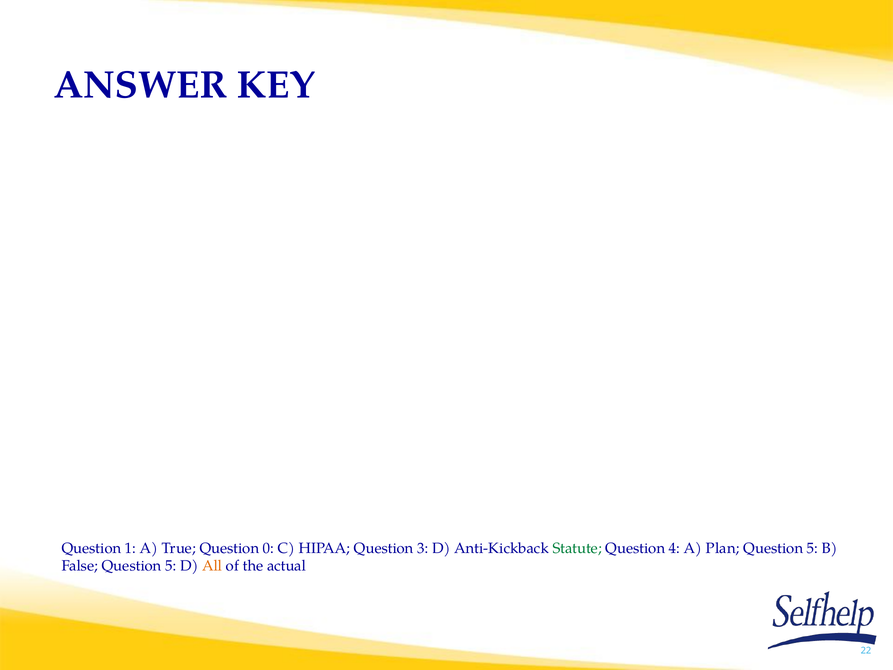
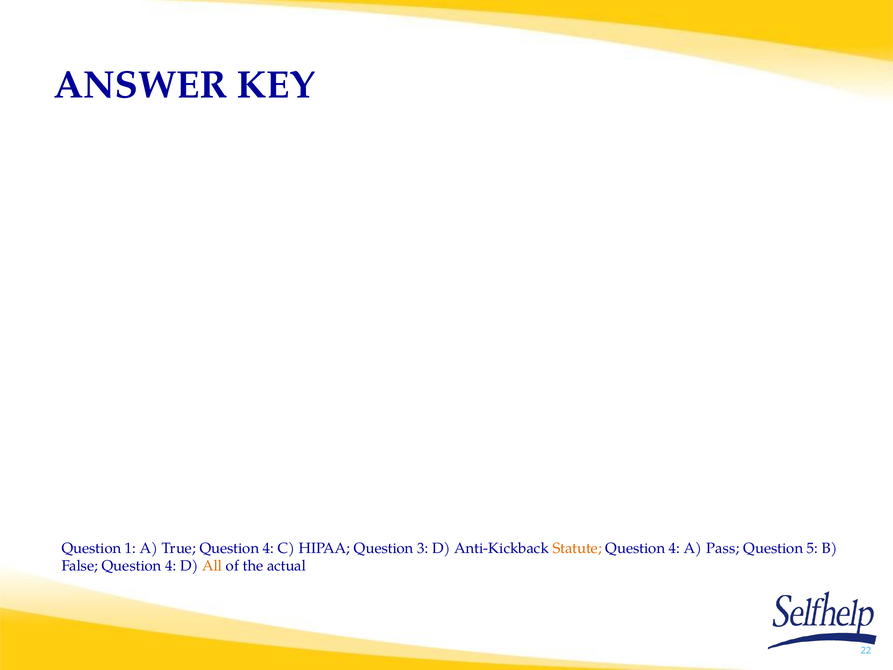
True Question 0: 0 -> 4
Statute colour: green -> orange
Plan: Plan -> Pass
False Question 5: 5 -> 4
